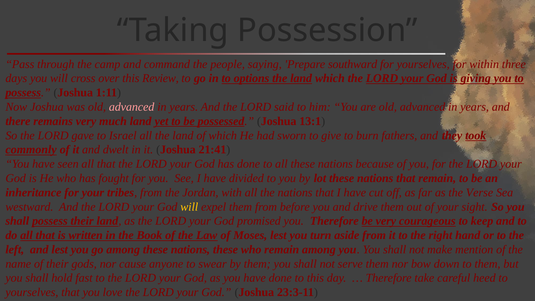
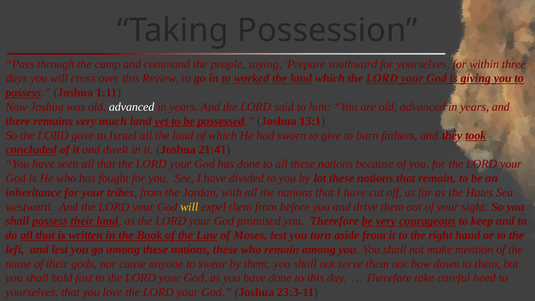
options: options -> worked
advanced at (132, 107) colour: pink -> white
commonly: commonly -> concluded
Verse: Verse -> Hates
